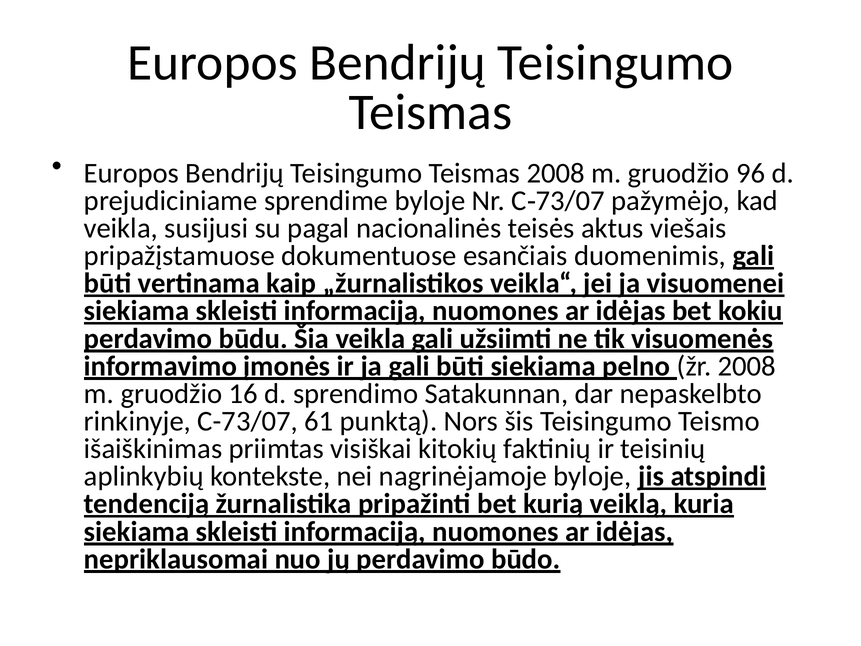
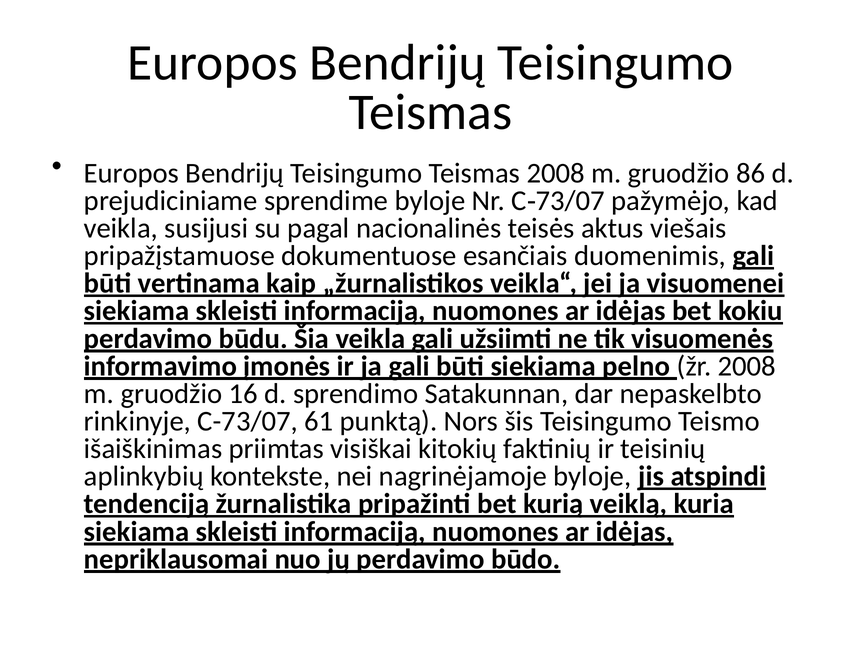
96: 96 -> 86
